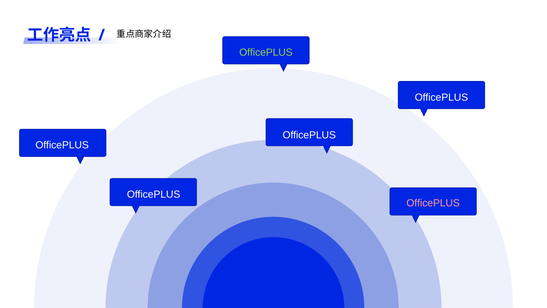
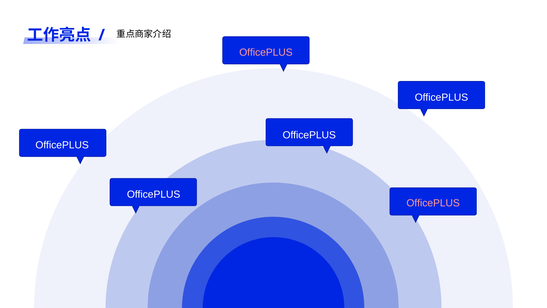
OfficePLUS at (266, 52) colour: light green -> pink
